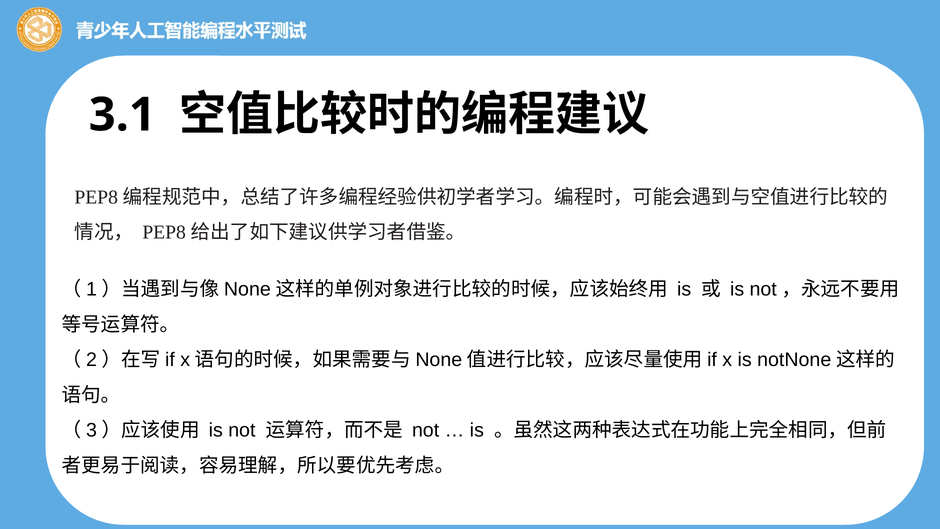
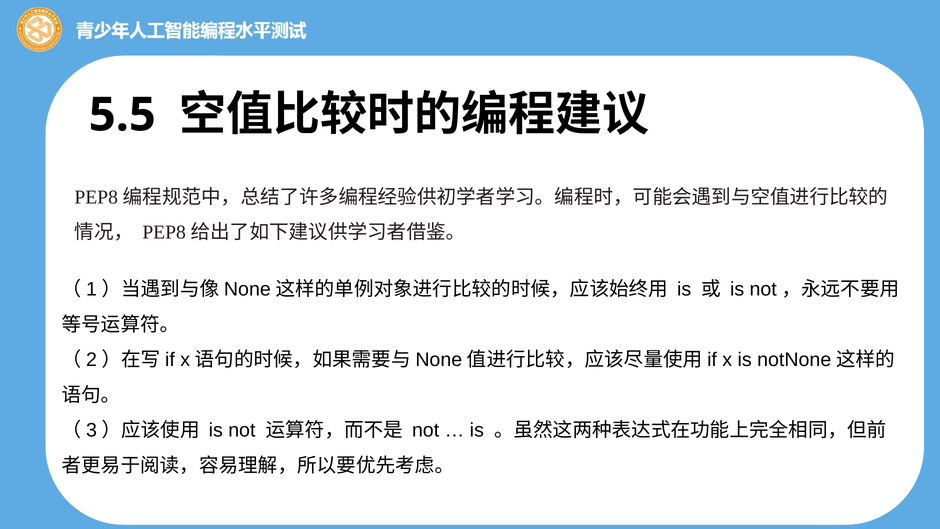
3.1: 3.1 -> 5.5
